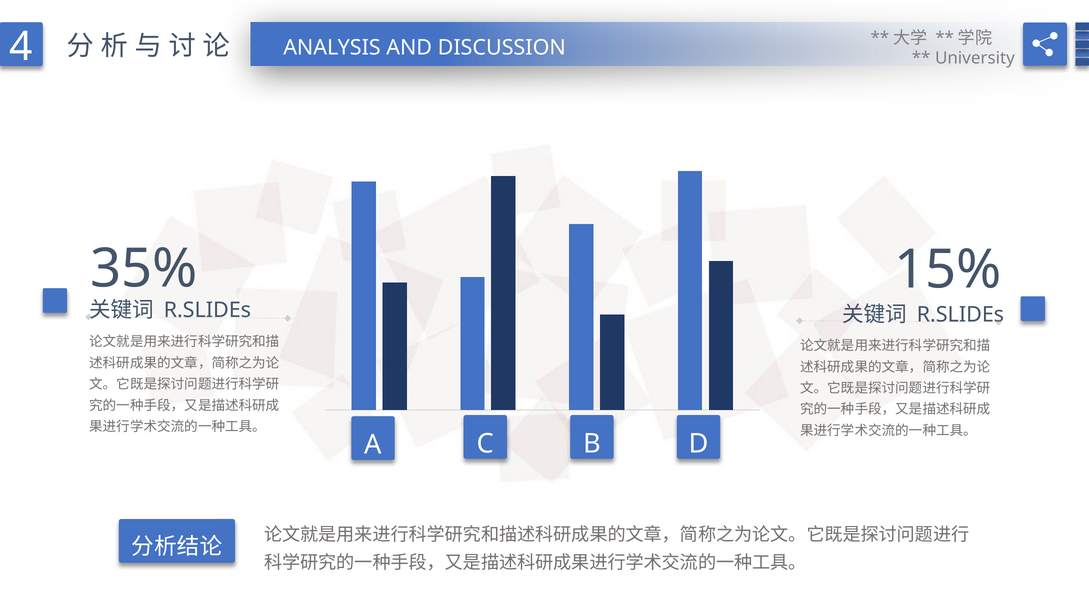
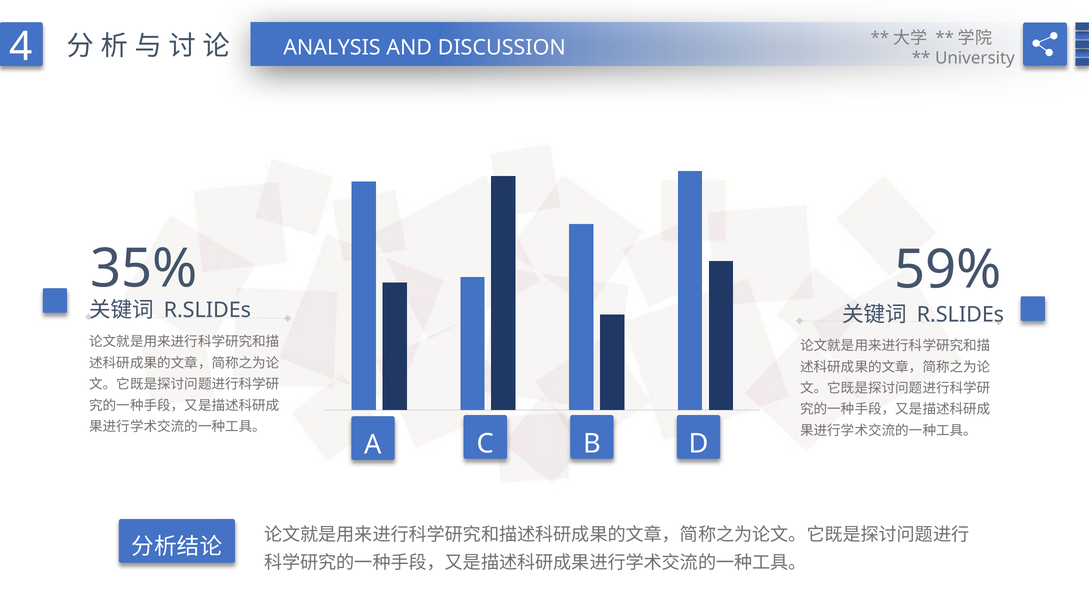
15%: 15% -> 59%
